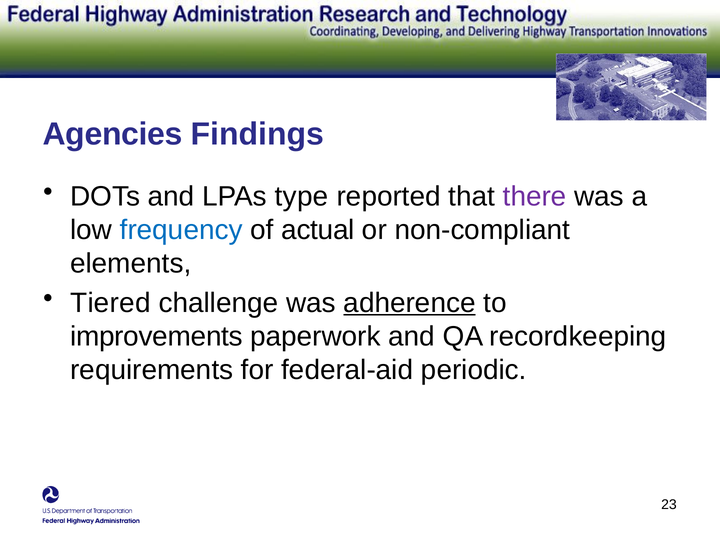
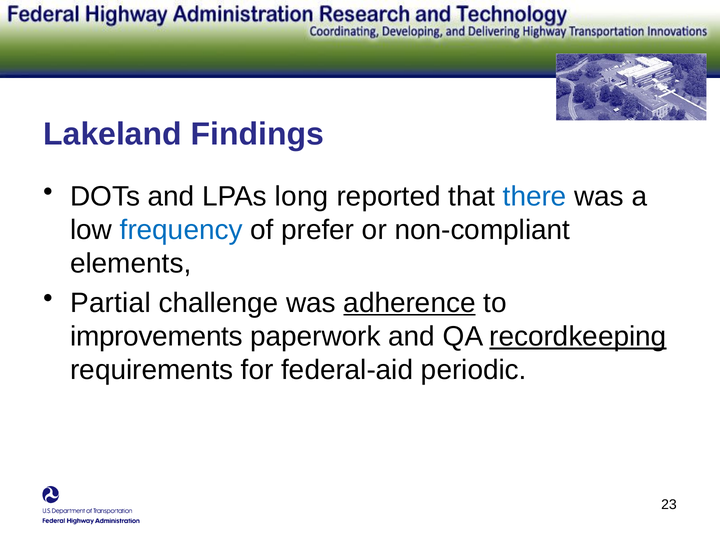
Agencies: Agencies -> Lakeland
type: type -> long
there colour: purple -> blue
actual: actual -> prefer
Tiered: Tiered -> Partial
recordkeeping underline: none -> present
